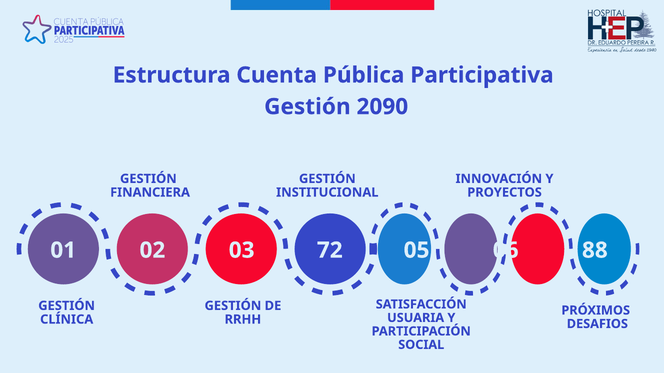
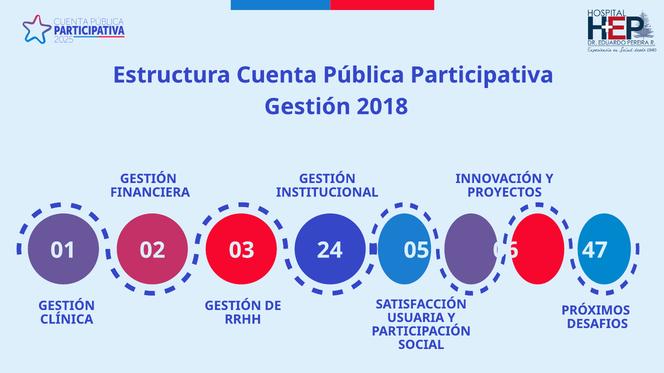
2090: 2090 -> 2018
72: 72 -> 24
88: 88 -> 47
